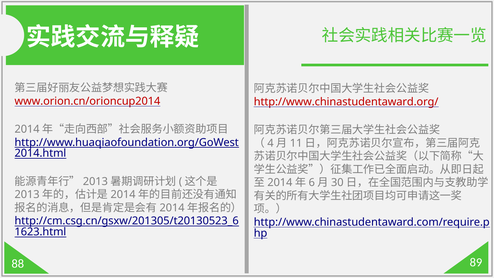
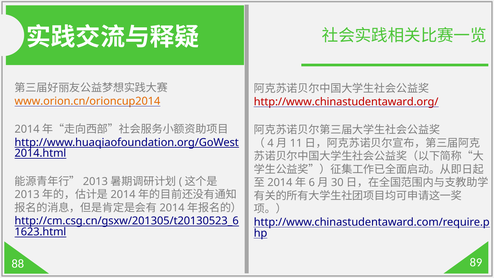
www.orion.cn/orioncup2014 colour: red -> orange
